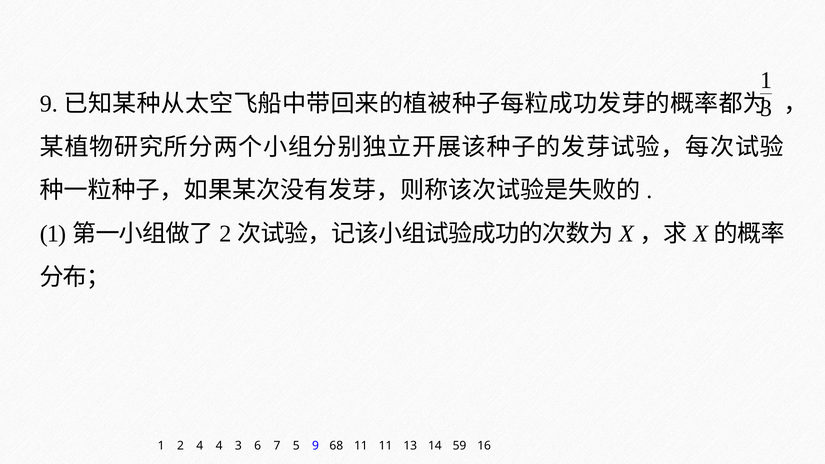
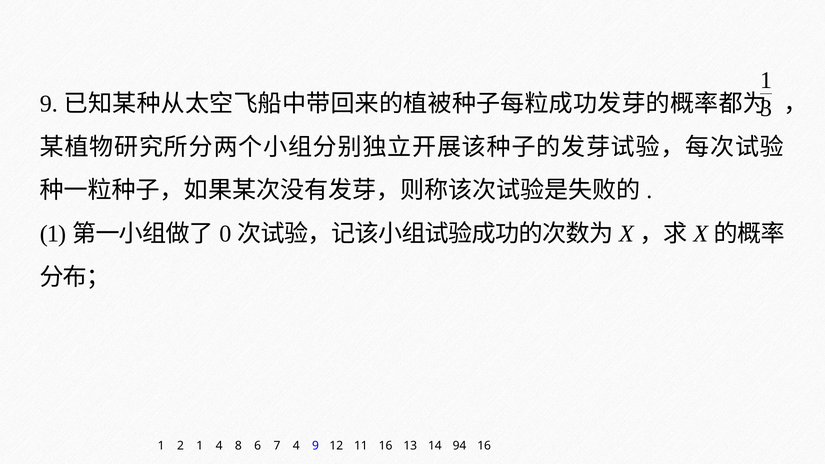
2 at (225, 234): 2 -> 0
2 4: 4 -> 1
4 3: 3 -> 8
7 5: 5 -> 4
68: 68 -> 12
11 11: 11 -> 16
59: 59 -> 94
